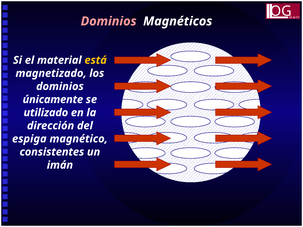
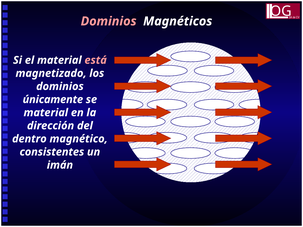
está colour: yellow -> pink
utilizado at (46, 113): utilizado -> material
espiga: espiga -> dentro
